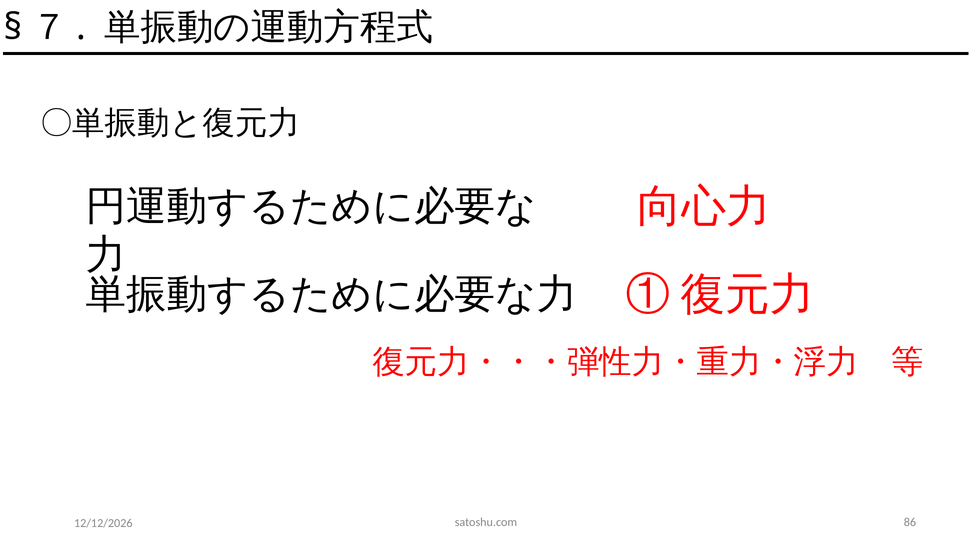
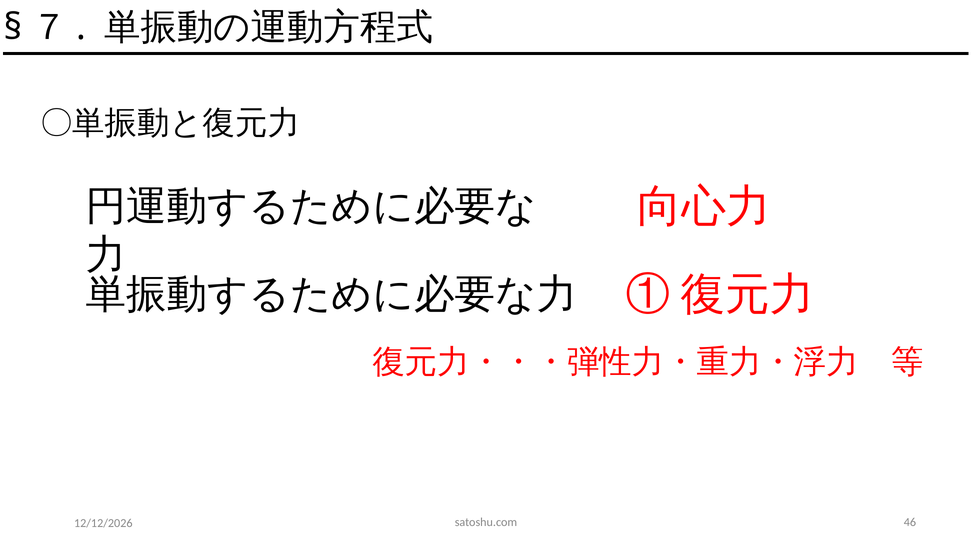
86: 86 -> 46
